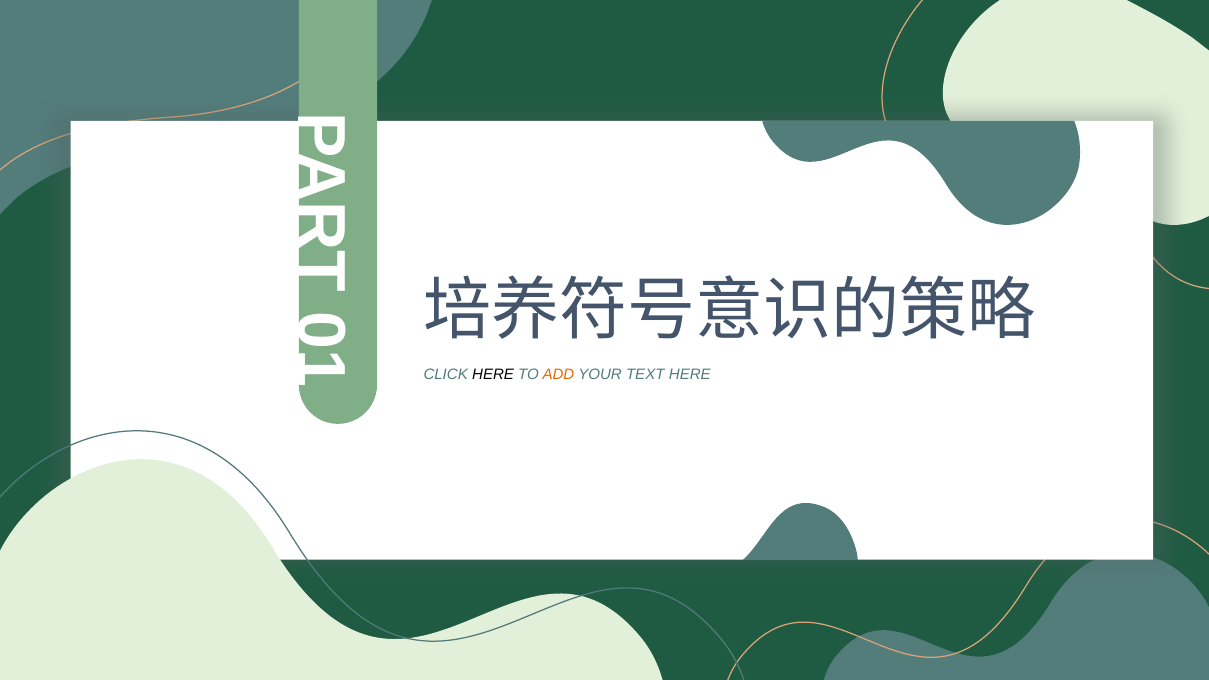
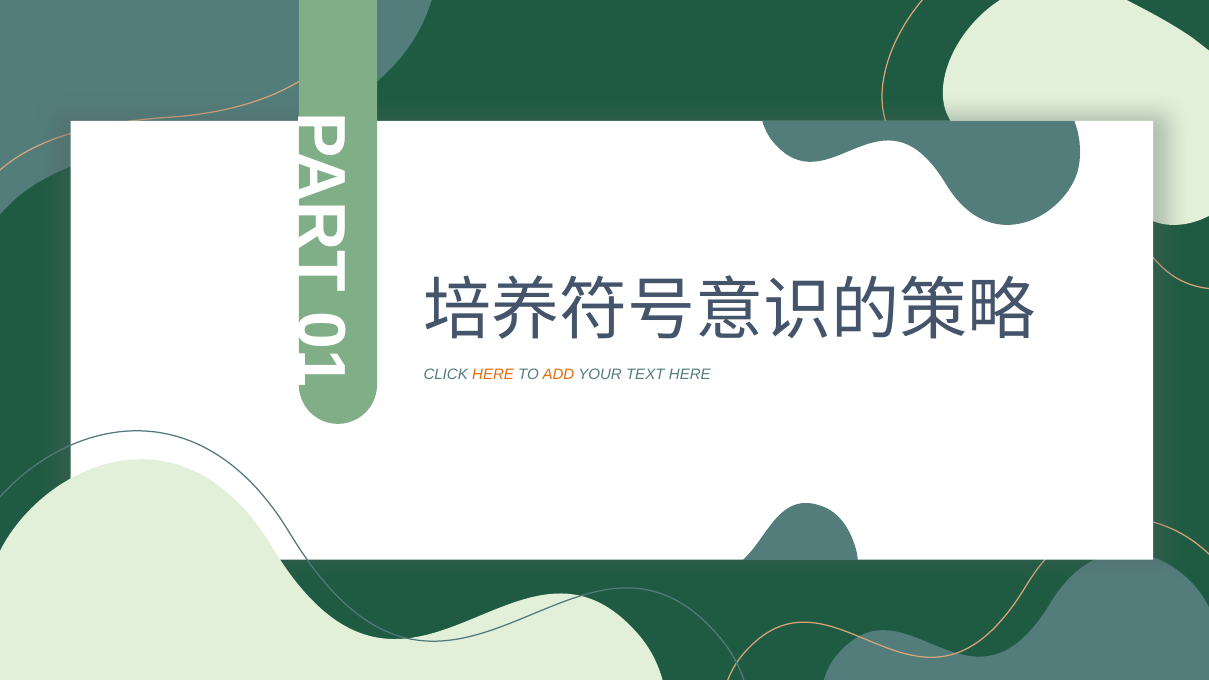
HERE at (493, 375) colour: black -> orange
